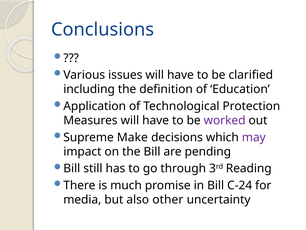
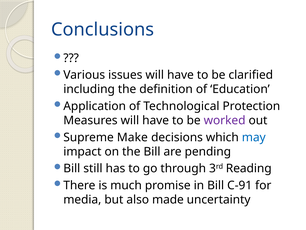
may colour: purple -> blue
C-24: C-24 -> C-91
other: other -> made
